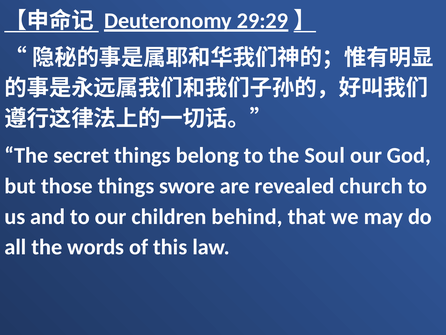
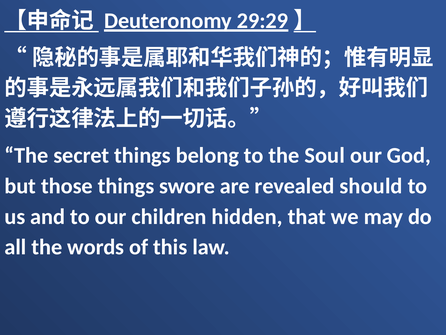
church: church -> should
behind: behind -> hidden
